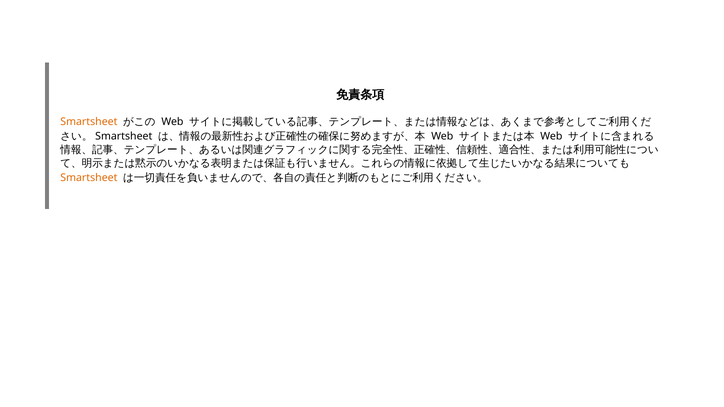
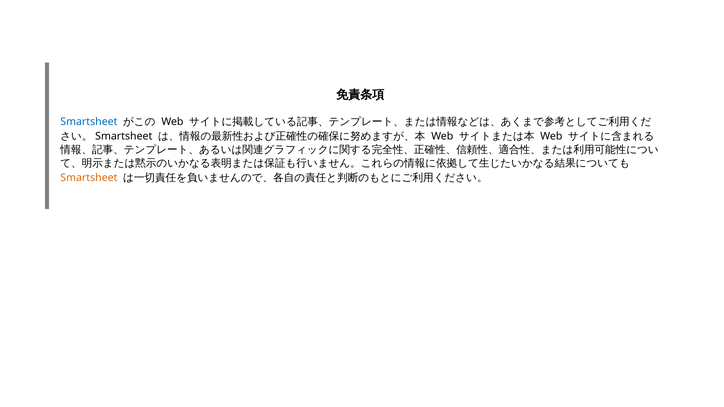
Smartsheet at (89, 122) colour: orange -> blue
